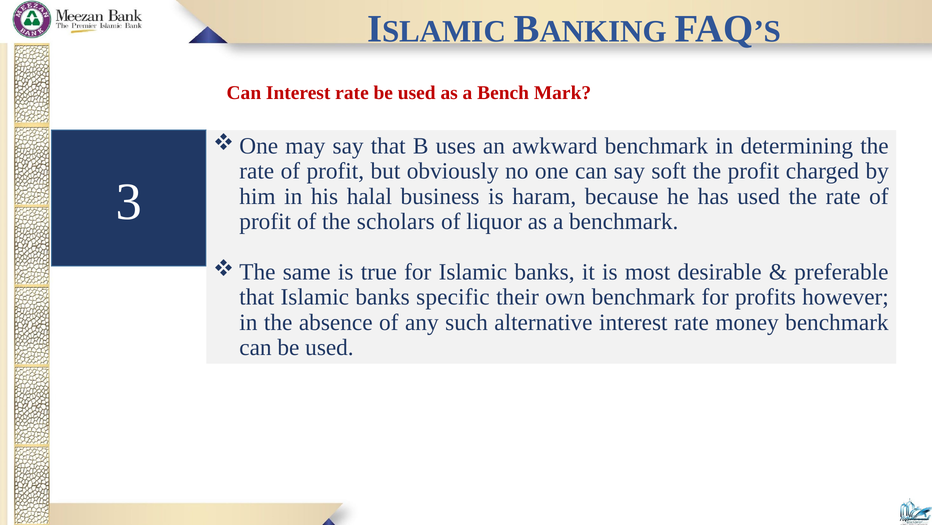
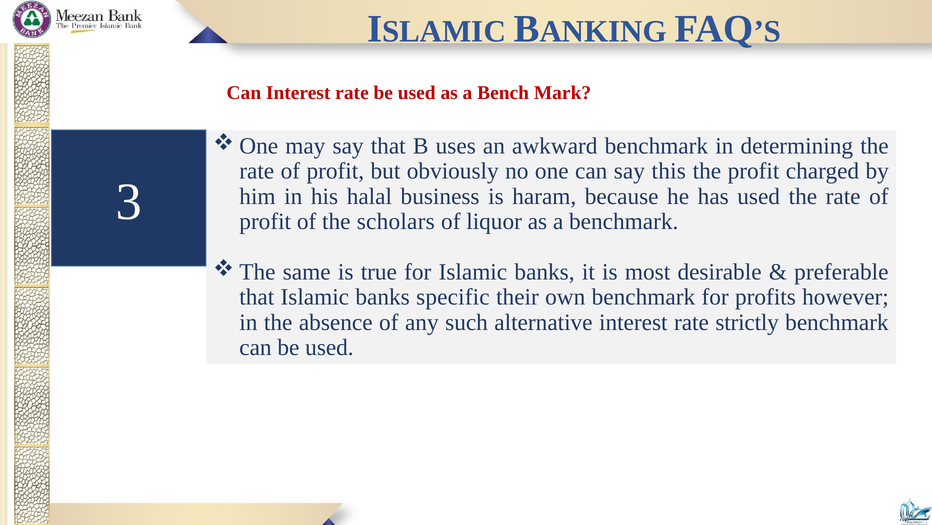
soft: soft -> this
money: money -> strictly
